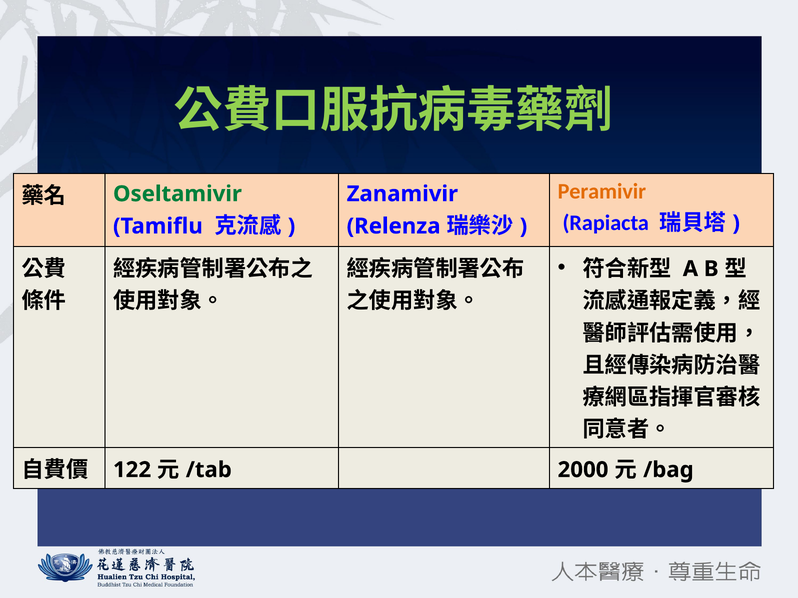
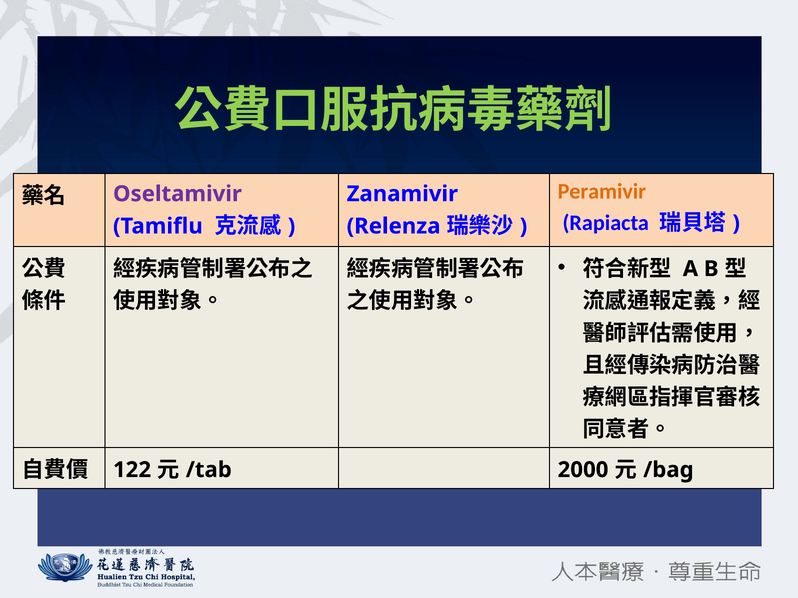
Oseltamivir colour: green -> purple
